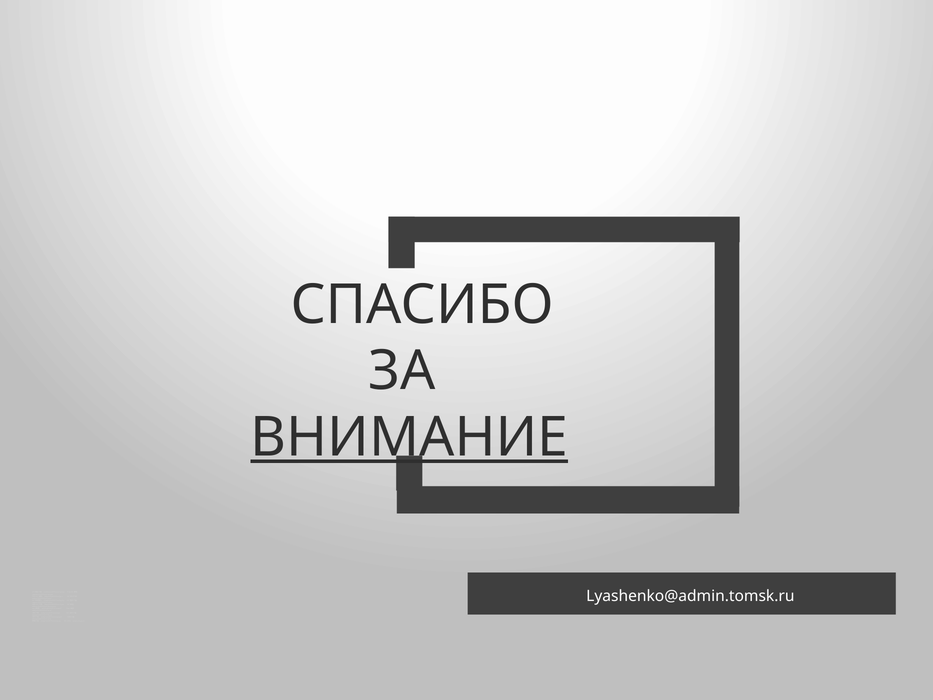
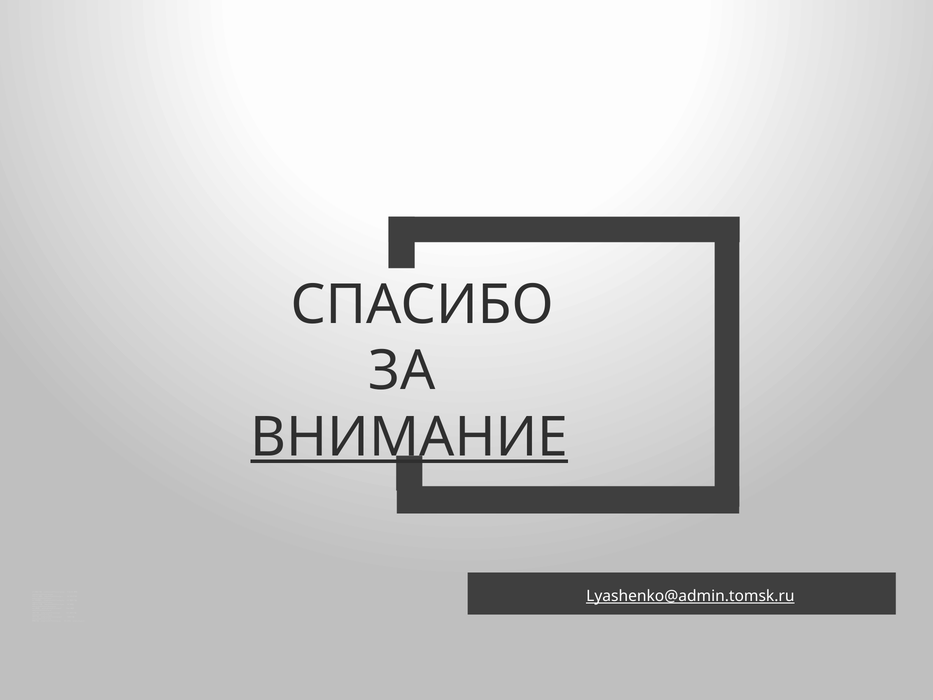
Lyashenko@admin.tomsk.ru underline: none -> present
